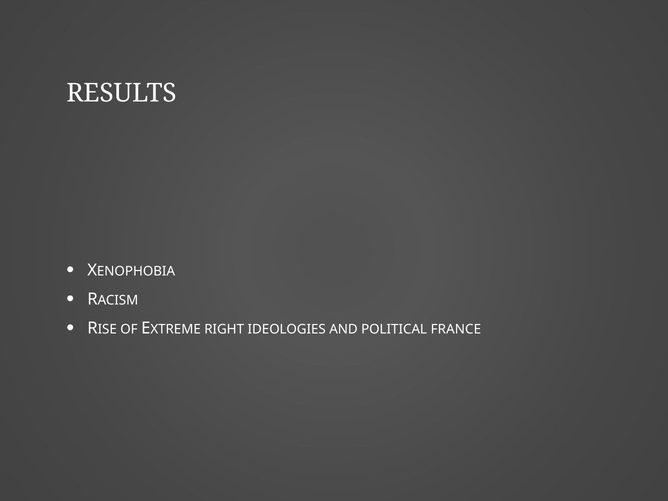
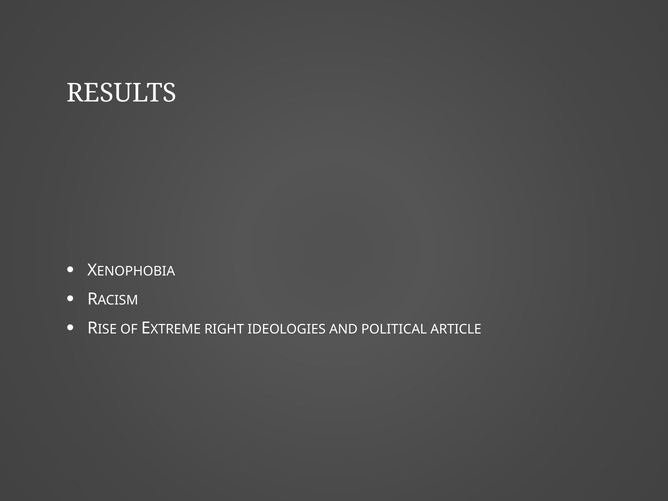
FRANCE: FRANCE -> ARTICLE
